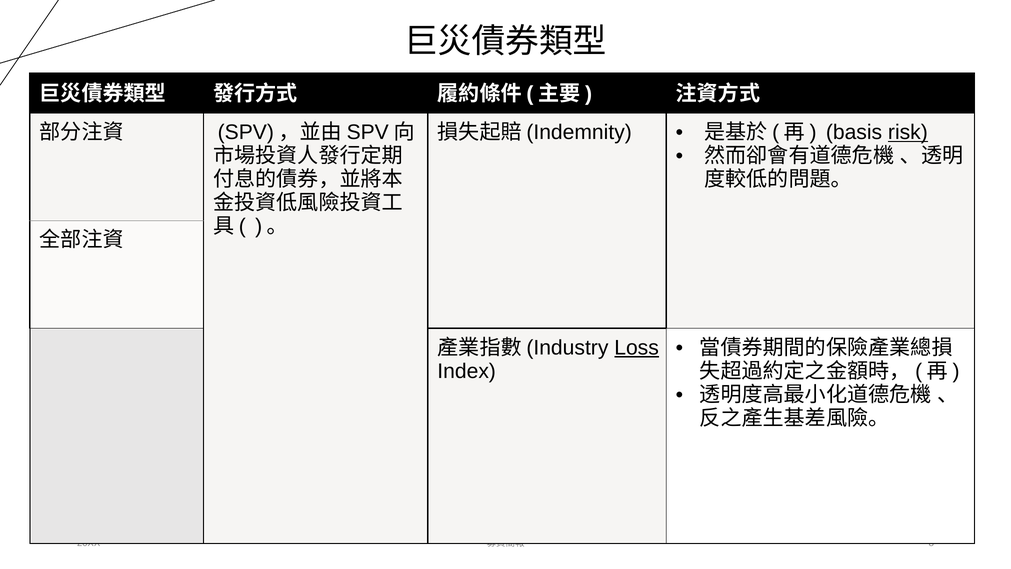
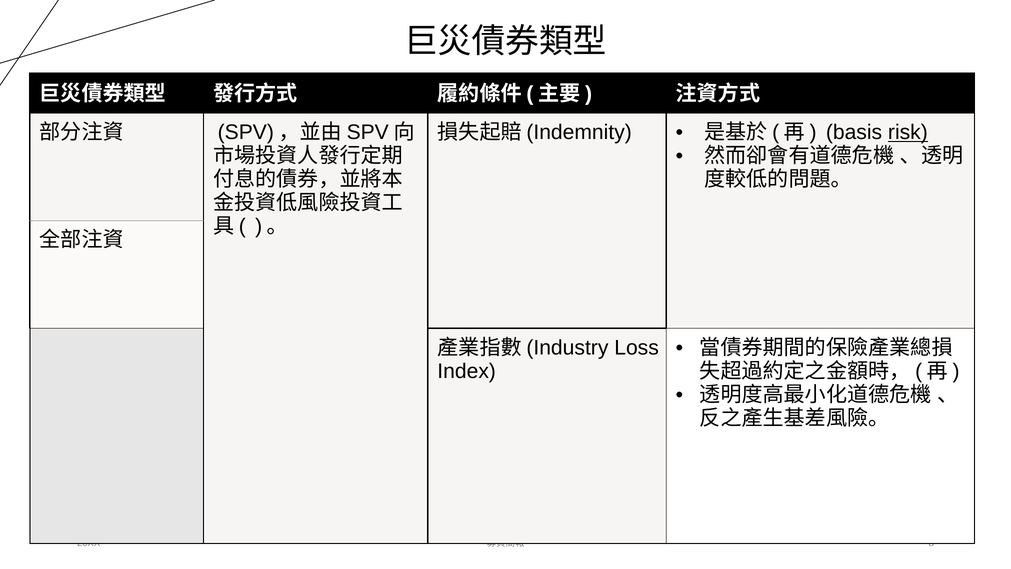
Loss underline: present -> none
